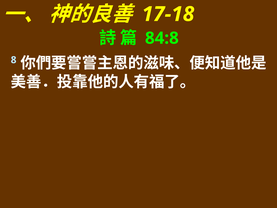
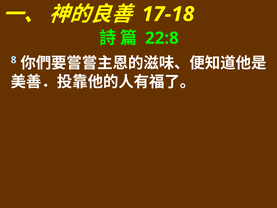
84:8: 84:8 -> 22:8
